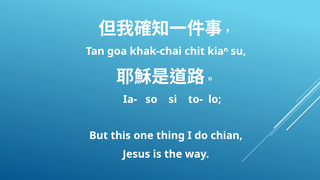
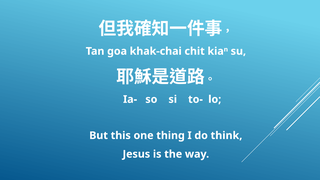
chian: chian -> think
